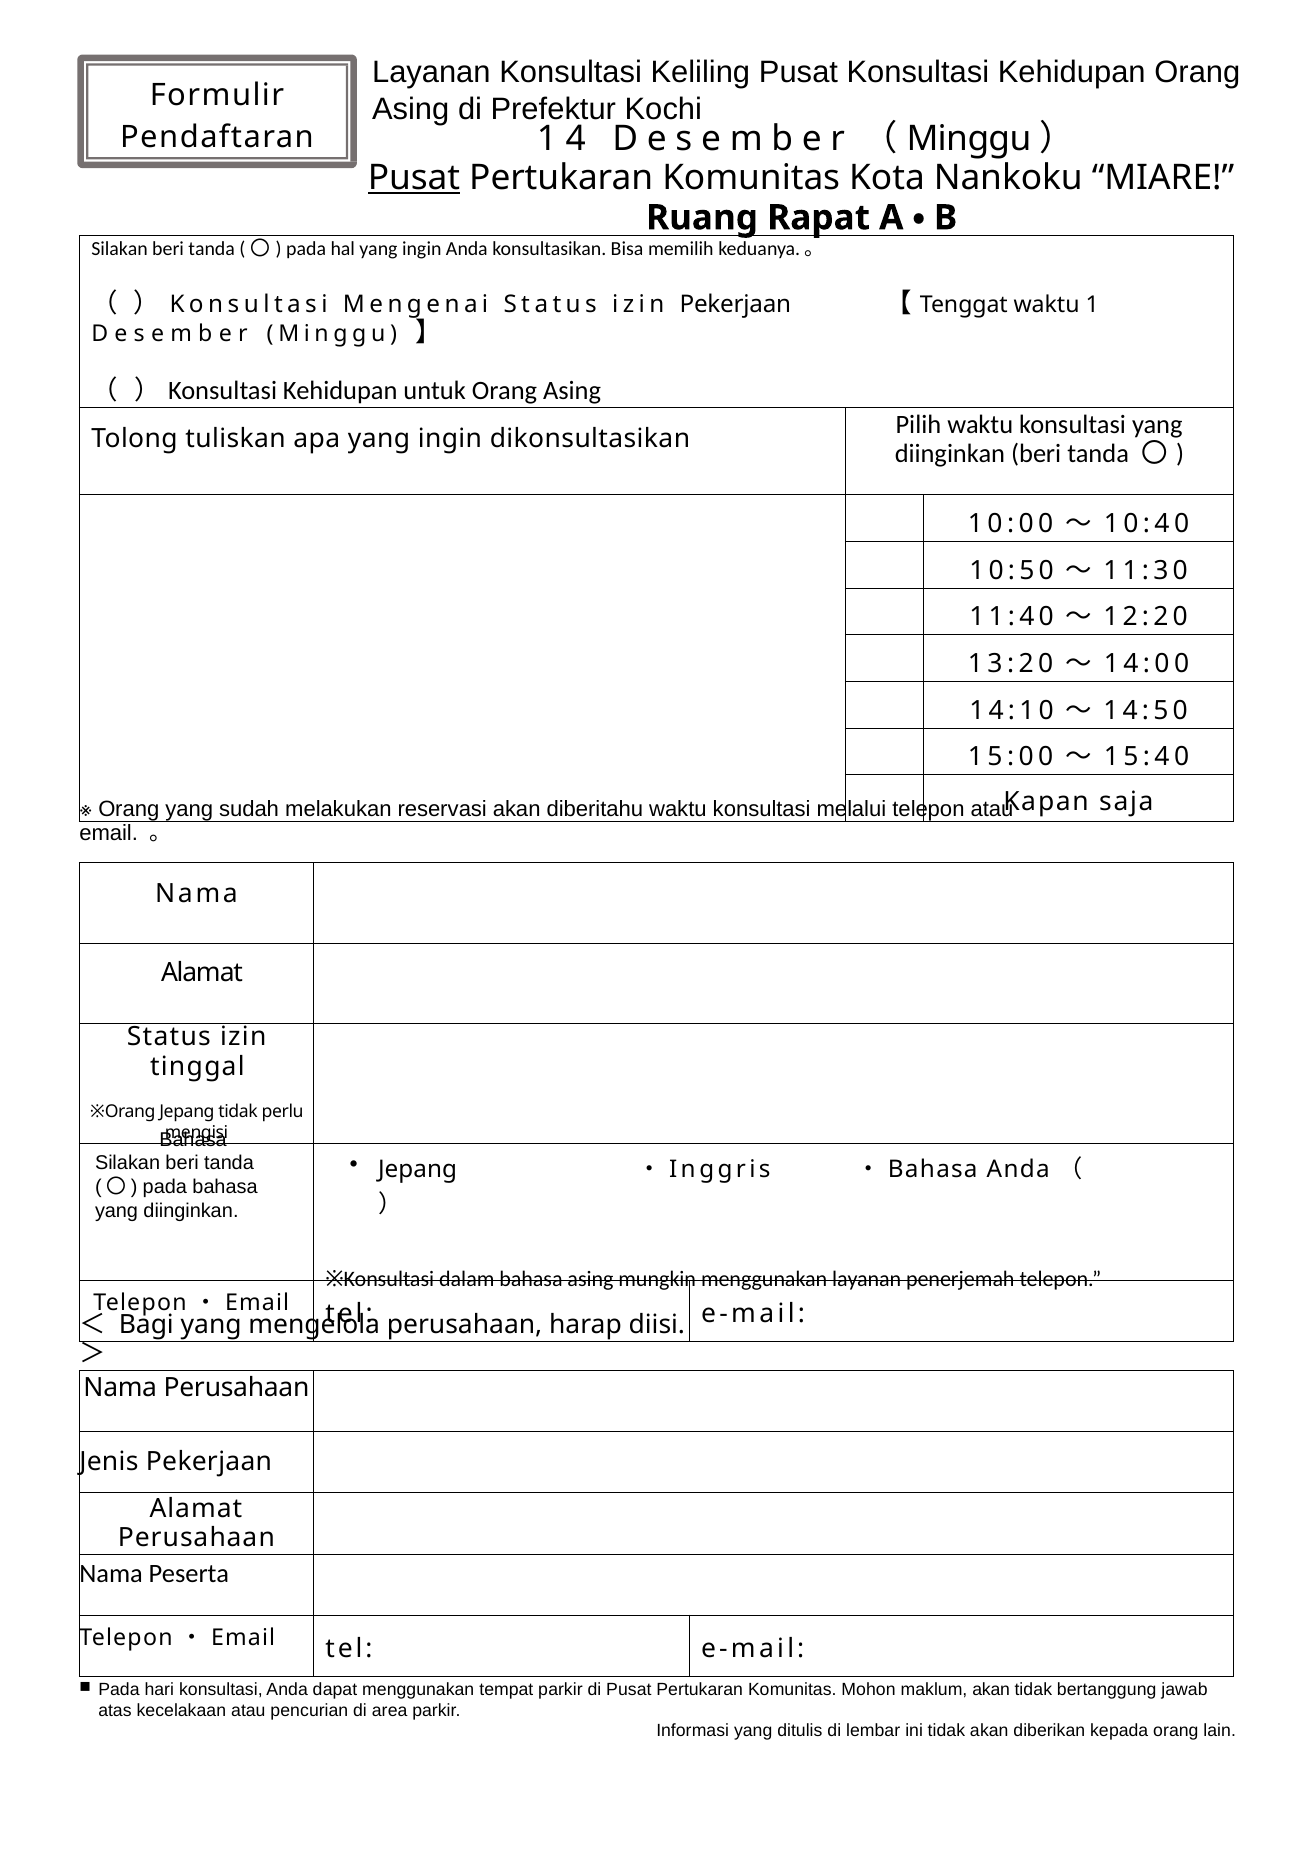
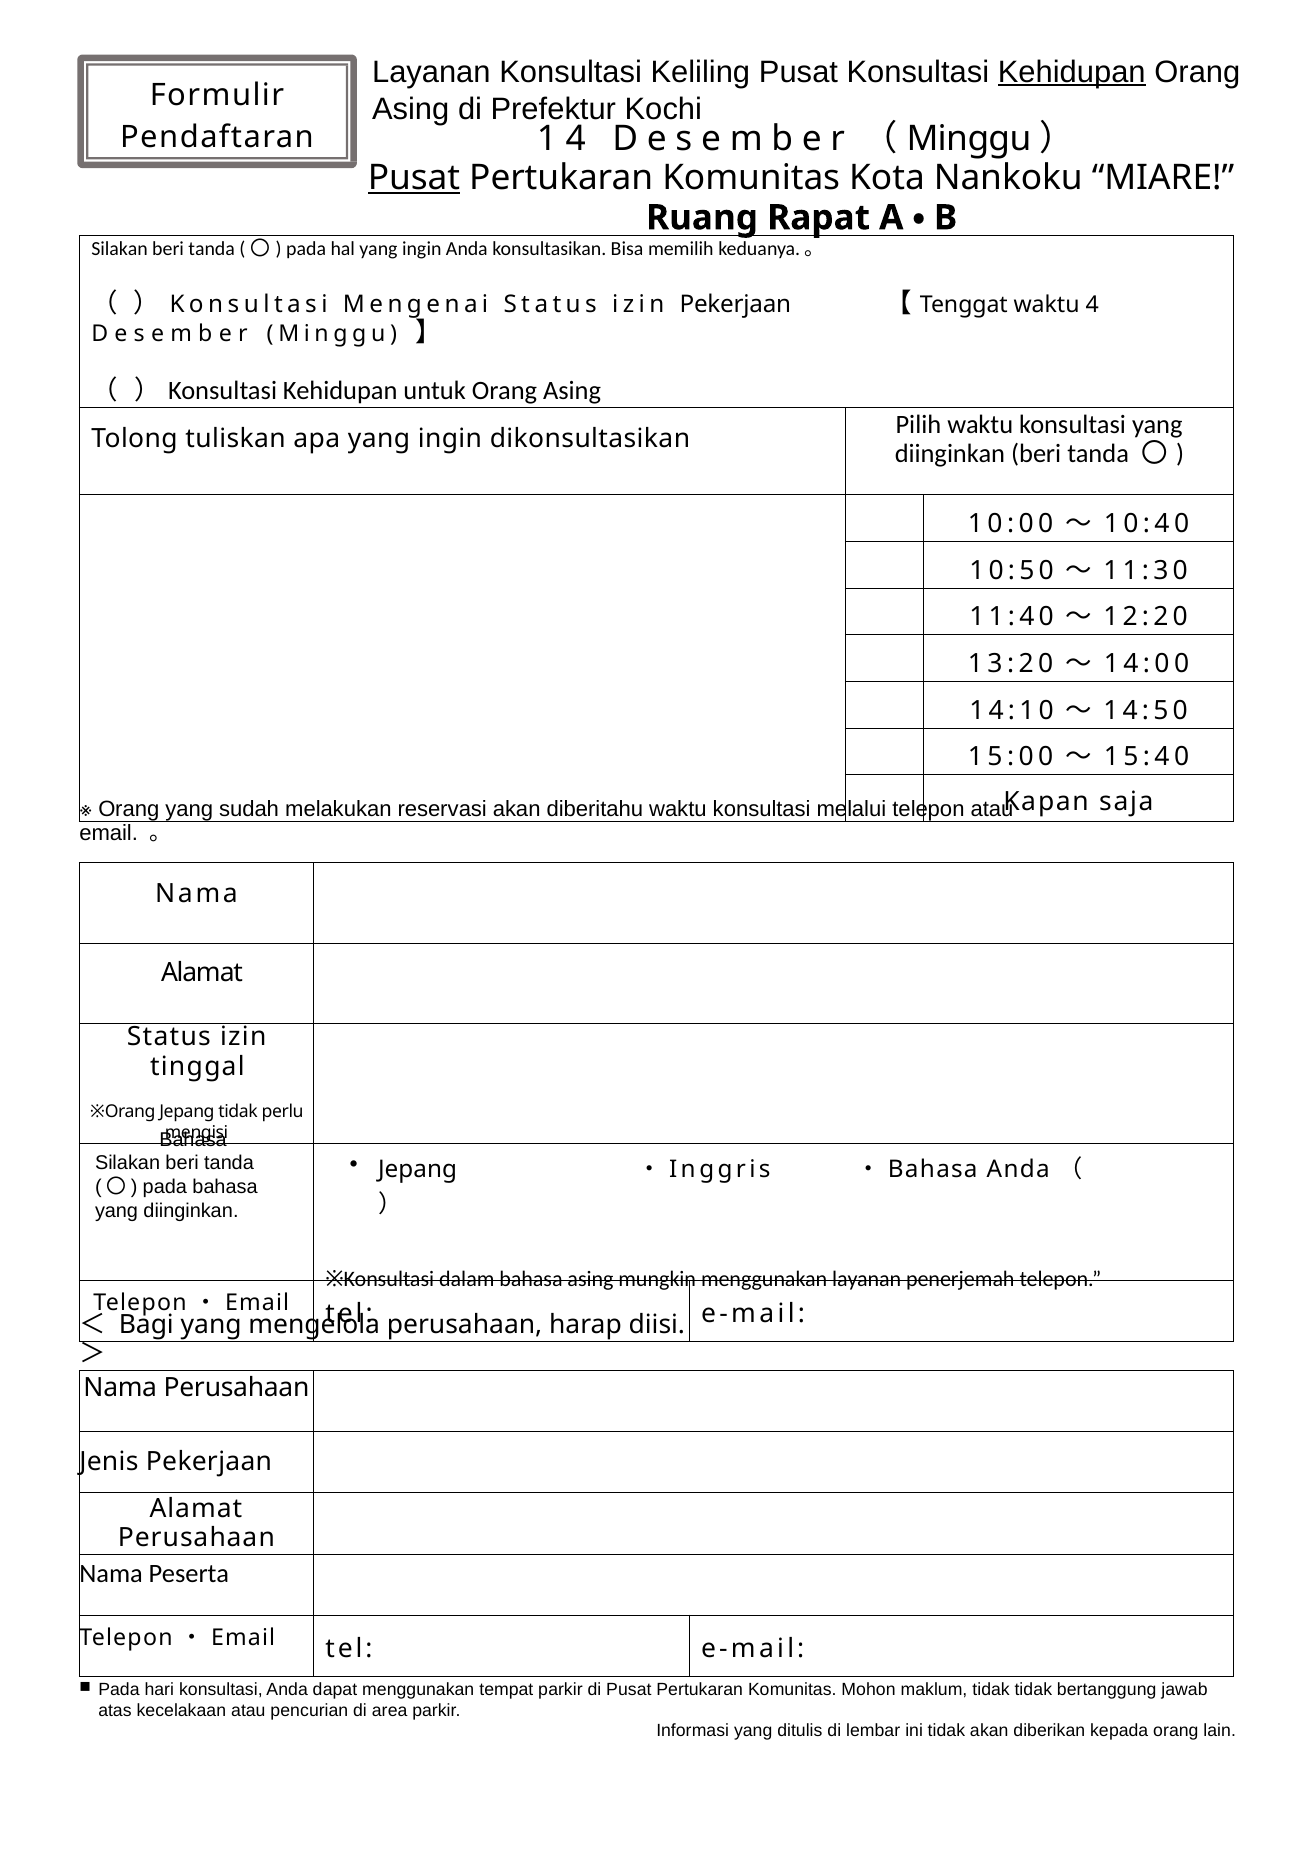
Kehidupan at (1072, 72) underline: none -> present
1: 1 -> 4
maklum akan: akan -> tidak
